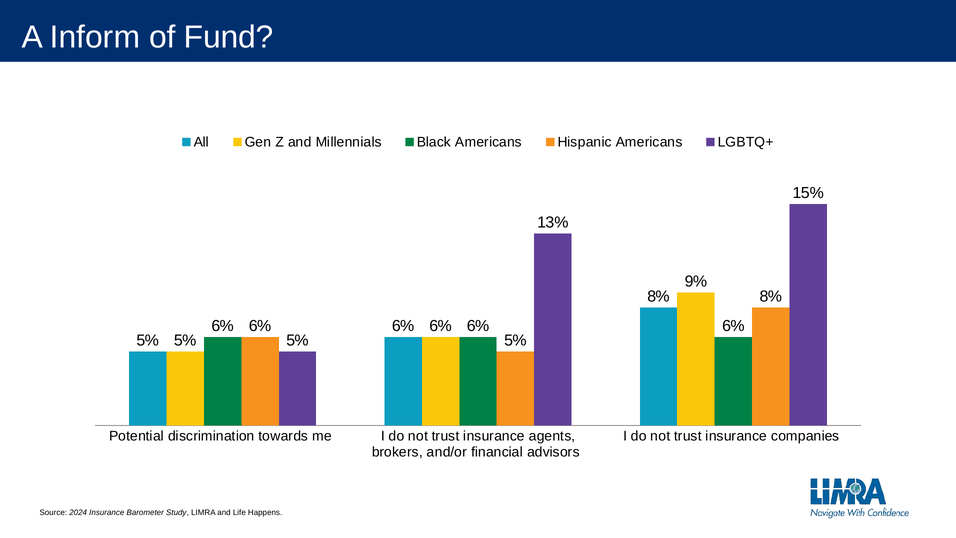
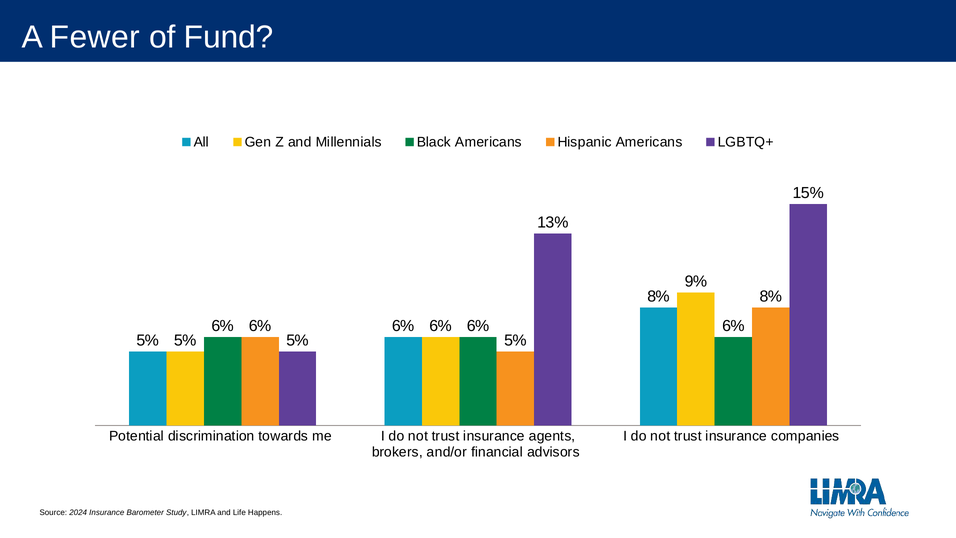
Inform: Inform -> Fewer
